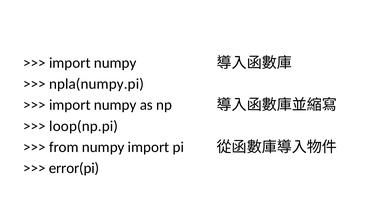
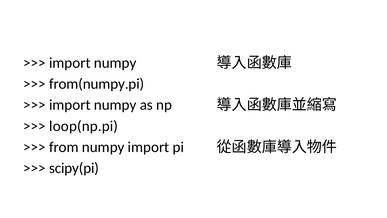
npla(numpy.pi: npla(numpy.pi -> from(numpy.pi
error(pi: error(pi -> scipy(pi
